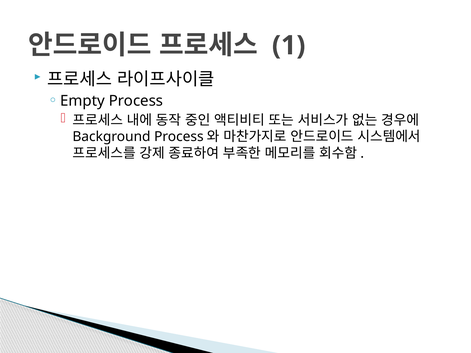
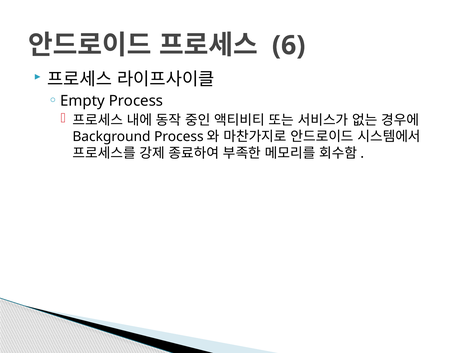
1: 1 -> 6
